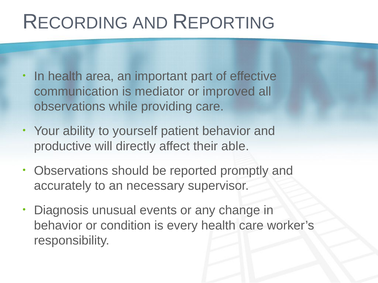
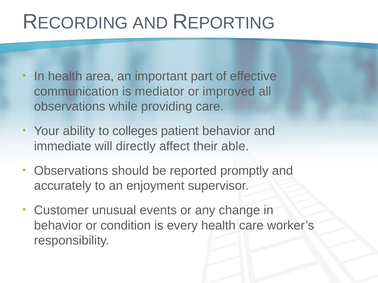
yourself: yourself -> colleges
productive: productive -> immediate
necessary: necessary -> enjoyment
Diagnosis: Diagnosis -> Customer
